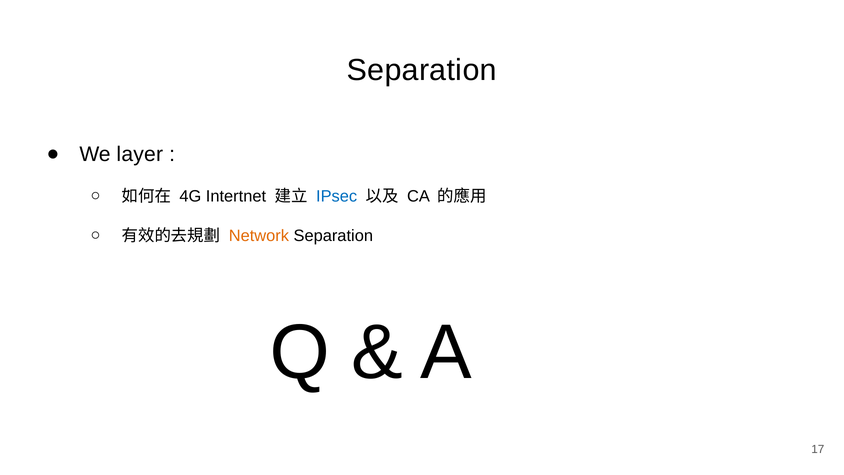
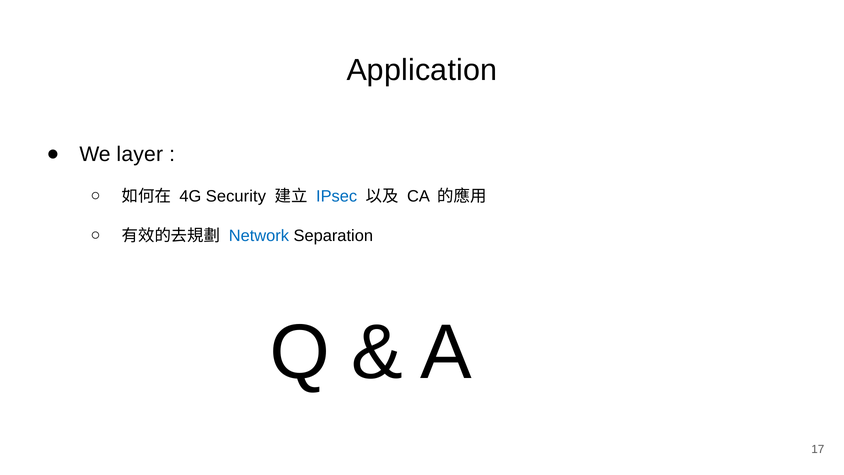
Separation at (422, 70): Separation -> Application
Intertnet: Intertnet -> Security
Network colour: orange -> blue
